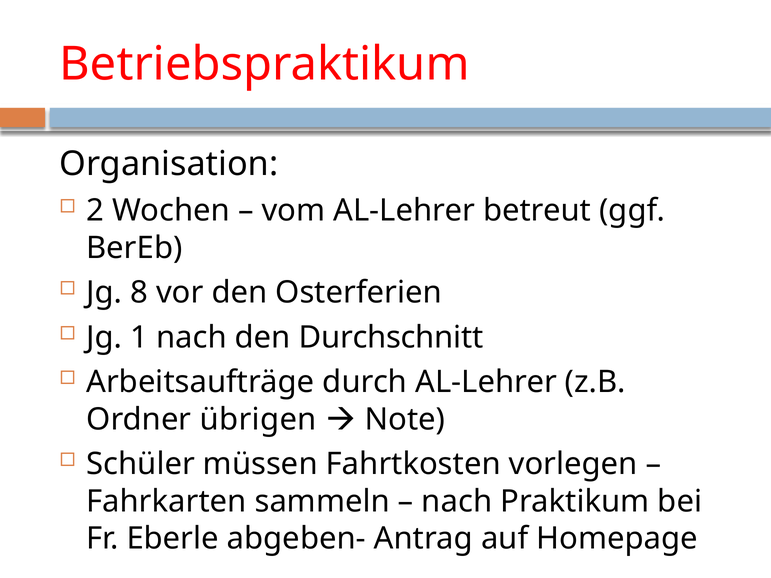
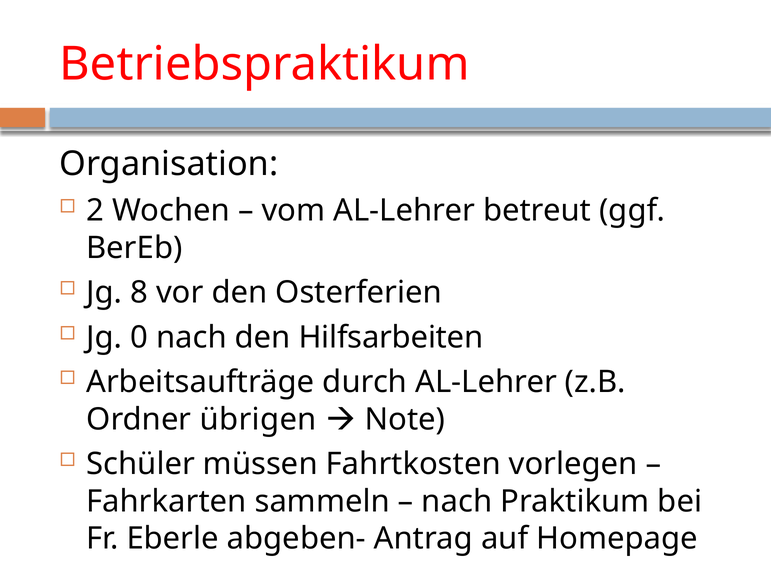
1: 1 -> 0
Durchschnitt: Durchschnitt -> Hilfsarbeiten
